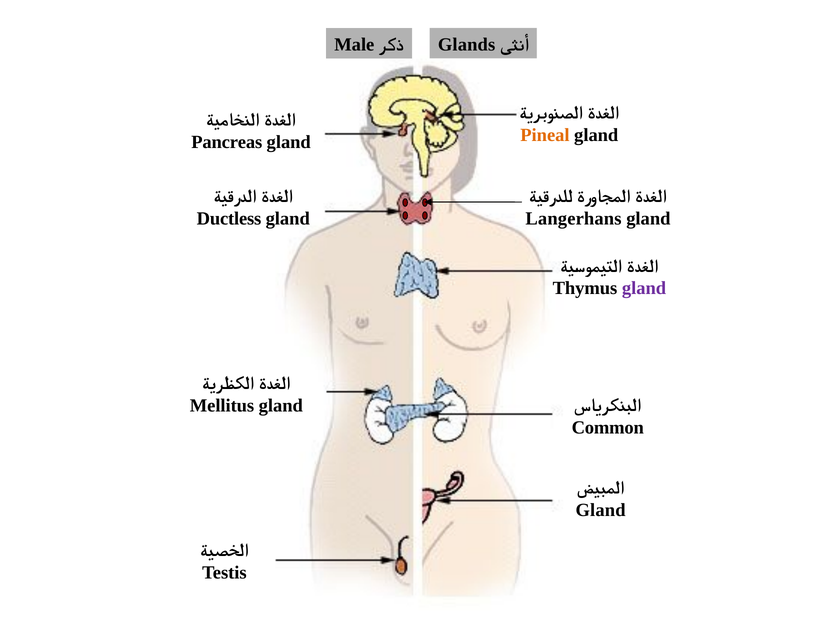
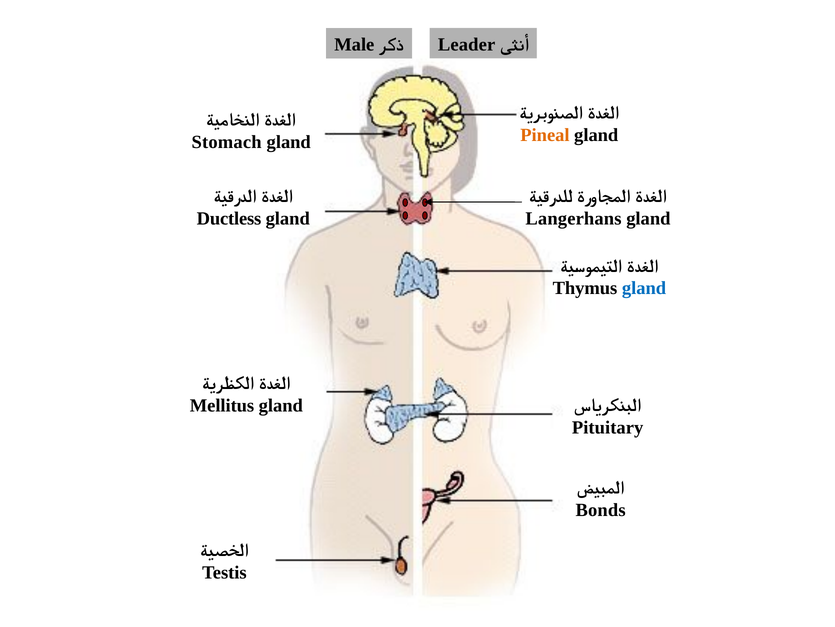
Glands: Glands -> Leader
Pancreas: Pancreas -> Stomach
gland at (644, 288) colour: purple -> blue
Common: Common -> Pituitary
Gland at (601, 509): Gland -> Bonds
